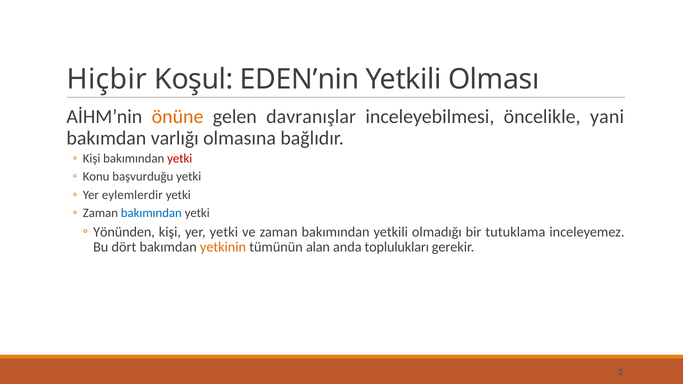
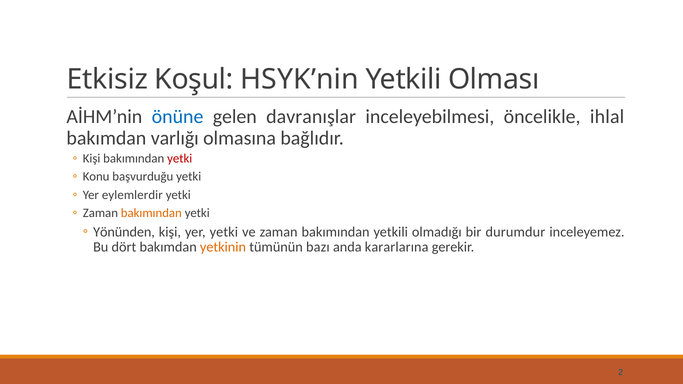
Hiçbir: Hiçbir -> Etkisiz
EDEN’nin: EDEN’nin -> HSYK’nin
önüne colour: orange -> blue
yani: yani -> ihlal
bakımından at (151, 213) colour: blue -> orange
tutuklama: tutuklama -> durumdur
alan: alan -> bazı
toplulukları: toplulukları -> kararlarına
